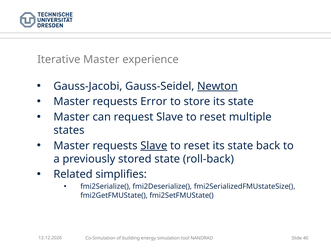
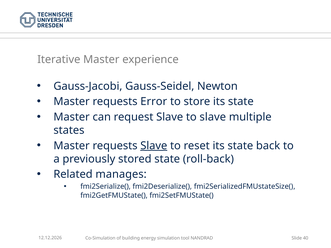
Newton underline: present -> none
request Slave to reset: reset -> slave
simplifies: simplifies -> manages
